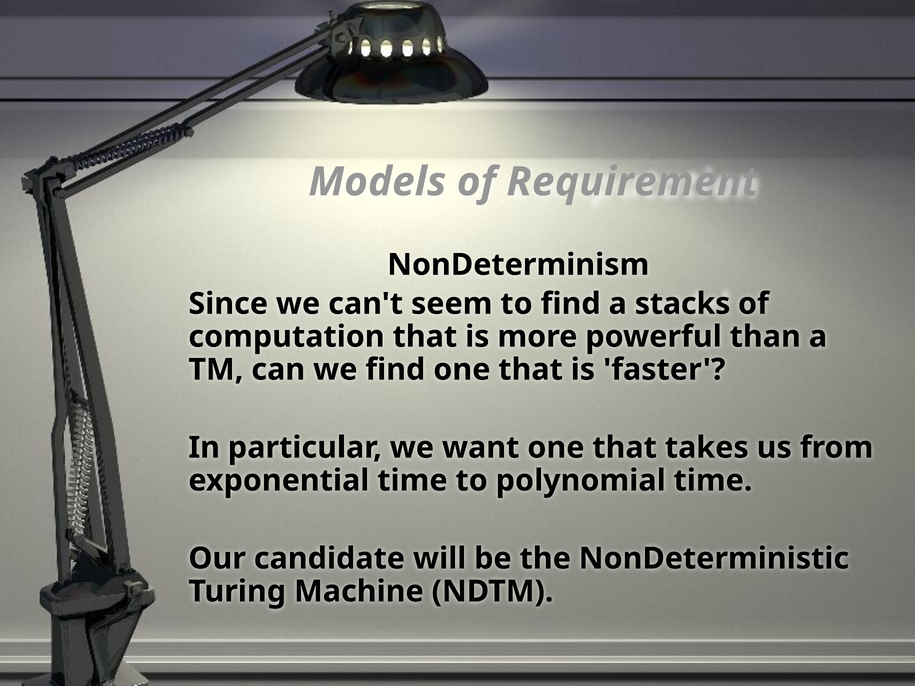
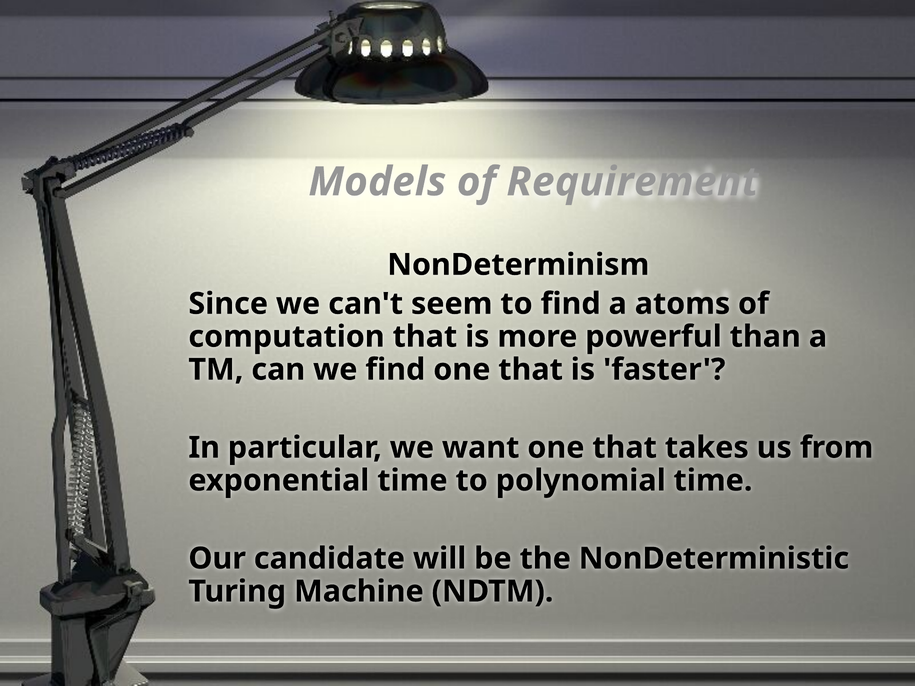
stacks: stacks -> atoms
